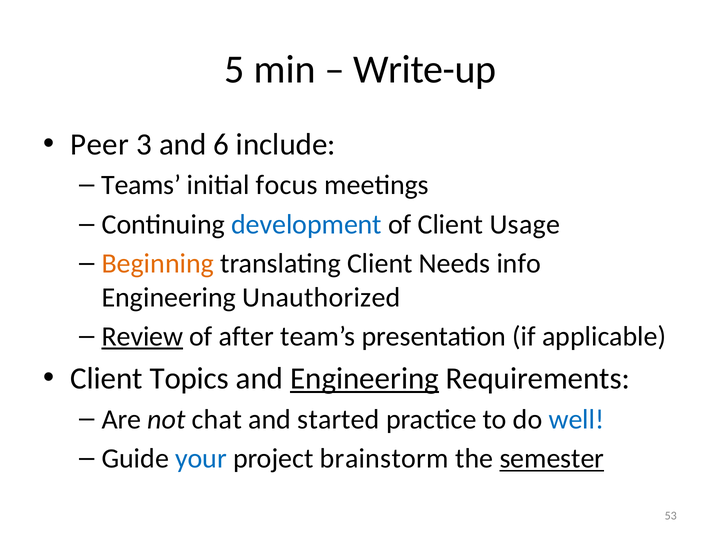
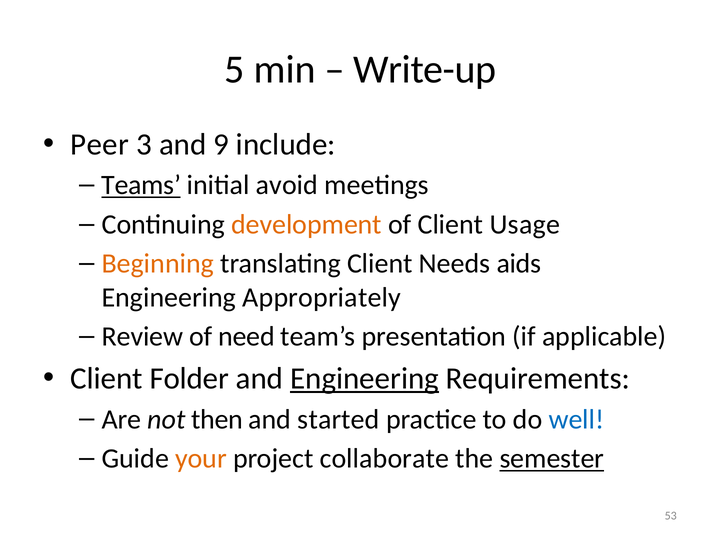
6: 6 -> 9
Teams underline: none -> present
focus: focus -> avoid
development colour: blue -> orange
info: info -> aids
Unauthorized: Unauthorized -> Appropriately
Review underline: present -> none
after: after -> need
Topics: Topics -> Folder
chat: chat -> then
your colour: blue -> orange
brainstorm: brainstorm -> collaborate
